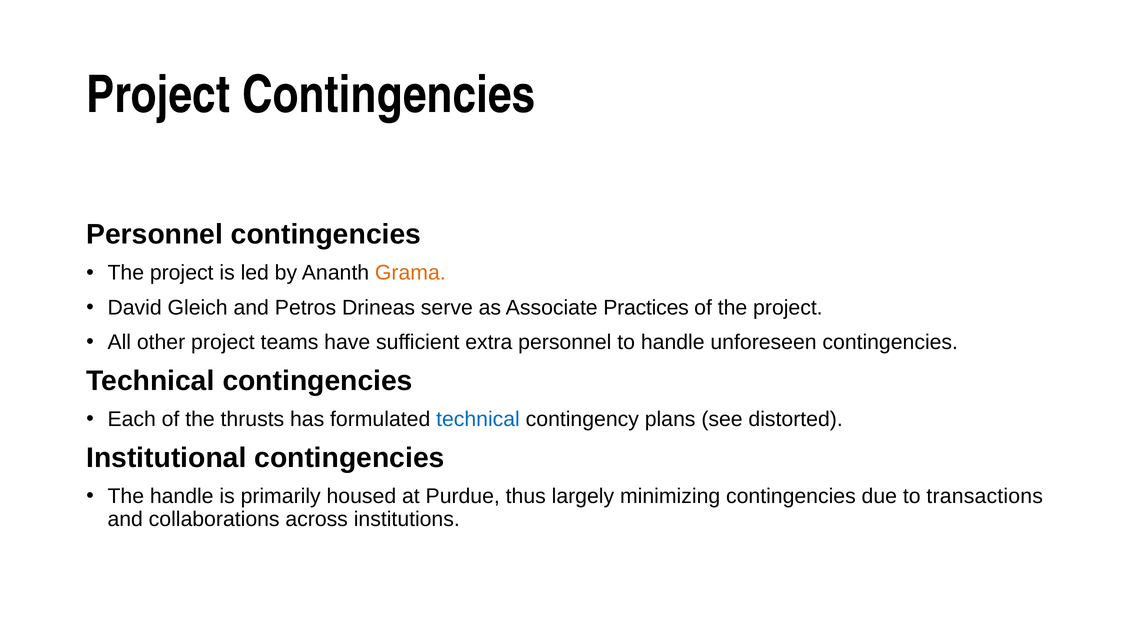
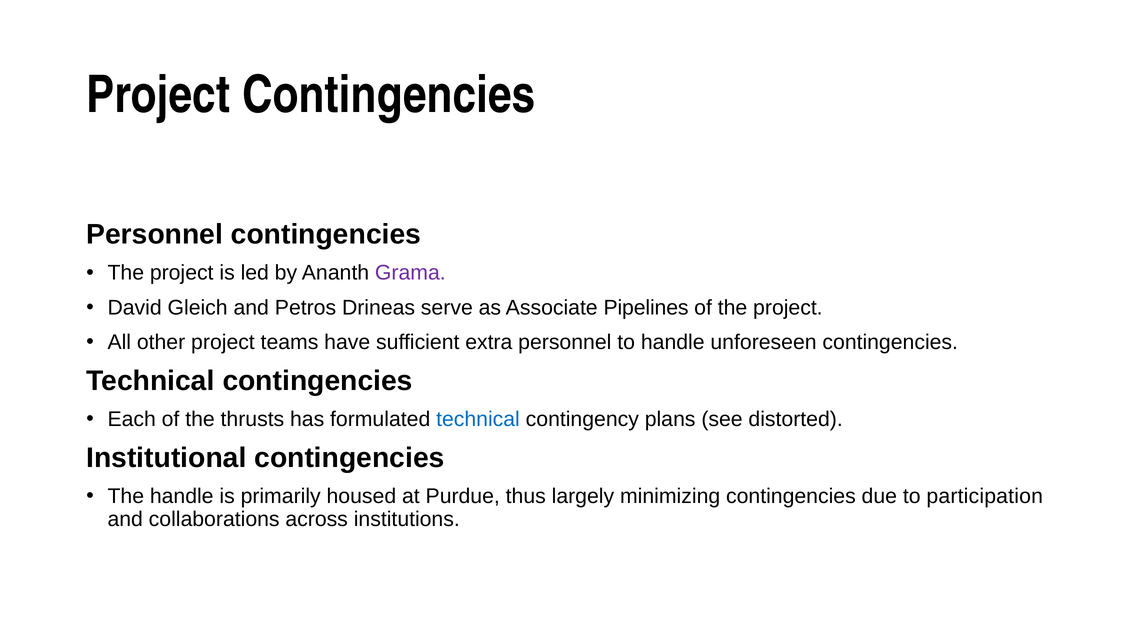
Grama colour: orange -> purple
Practices: Practices -> Pipelines
transactions: transactions -> participation
